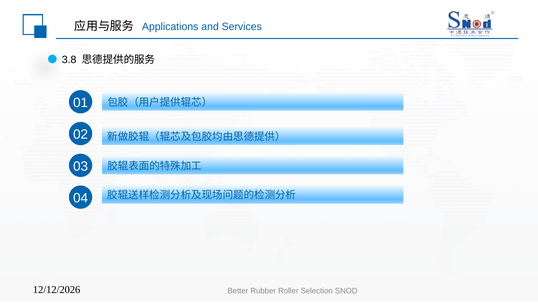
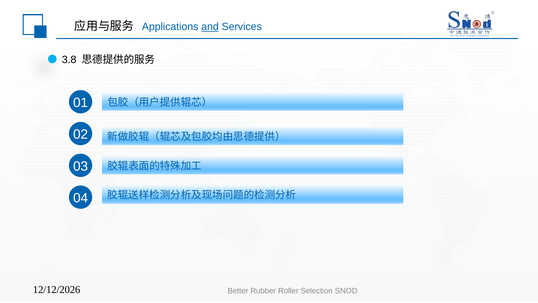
and underline: none -> present
